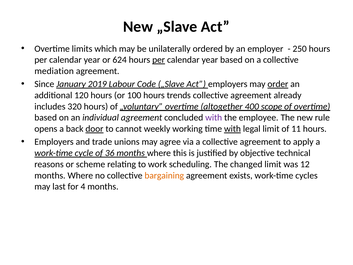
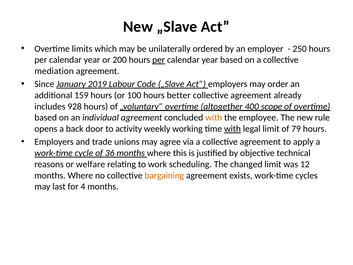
624: 624 -> 200
order underline: present -> none
120: 120 -> 159
trends: trends -> better
320: 320 -> 928
with at (214, 118) colour: purple -> orange
door underline: present -> none
cannot: cannot -> activity
11: 11 -> 79
scheme: scheme -> welfare
